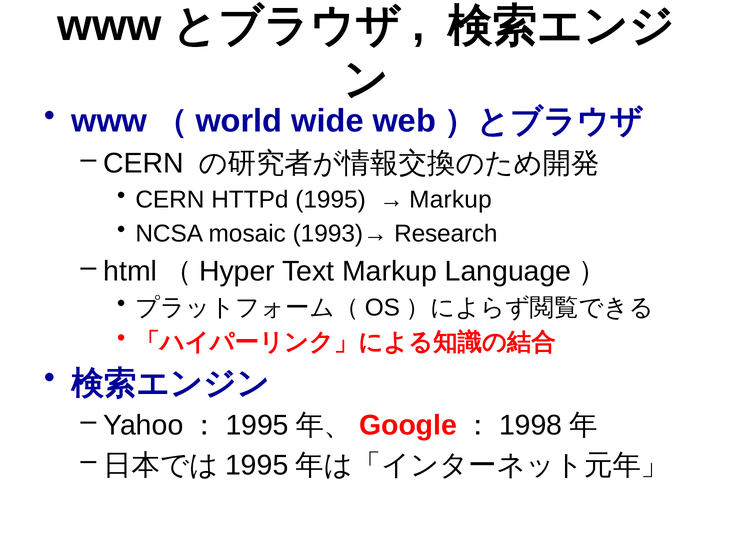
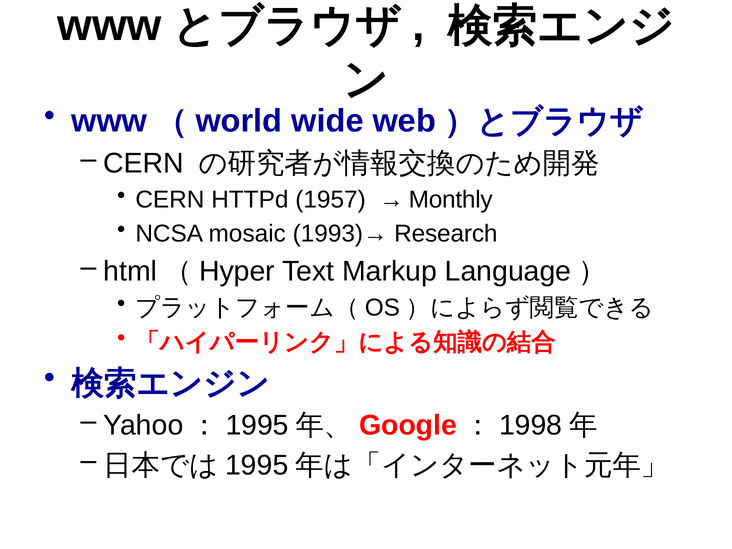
HTTPd 1995: 1995 -> 1957
Markup at (450, 200): Markup -> Monthly
